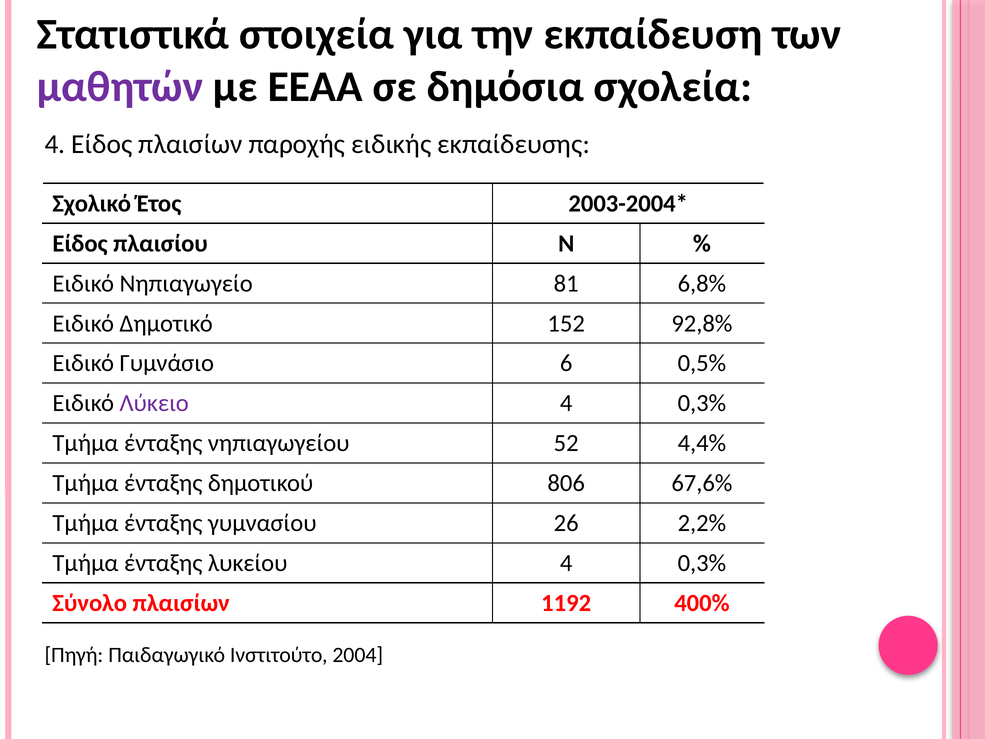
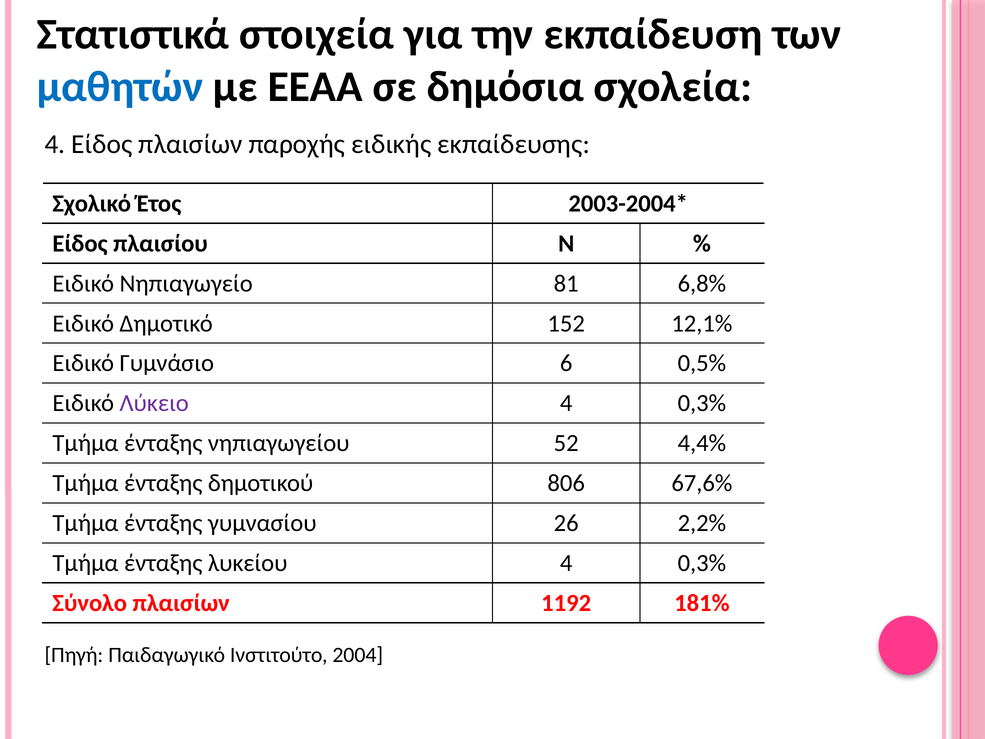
μαθητών colour: purple -> blue
92,8%: 92,8% -> 12,1%
400%: 400% -> 181%
